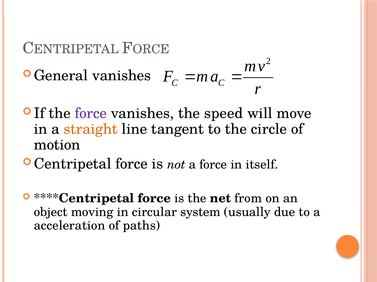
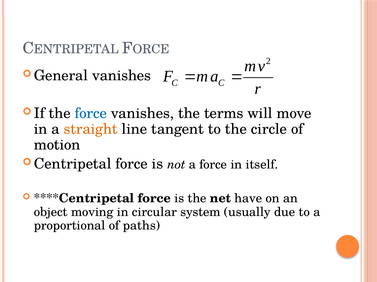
force at (91, 114) colour: purple -> blue
speed: speed -> terms
from: from -> have
acceleration: acceleration -> proportional
